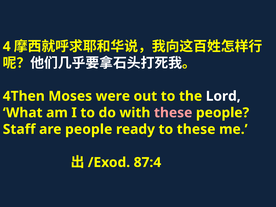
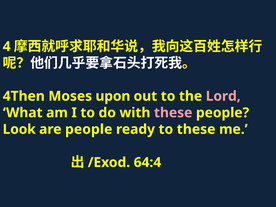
were: were -> upon
Lord colour: white -> pink
Staff: Staff -> Look
87:4: 87:4 -> 64:4
